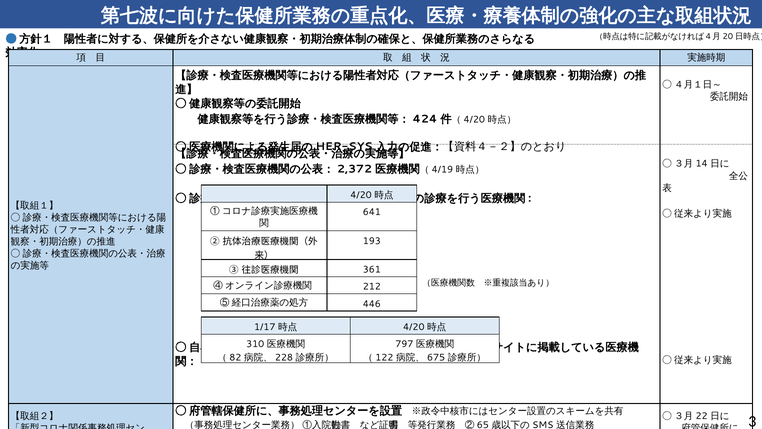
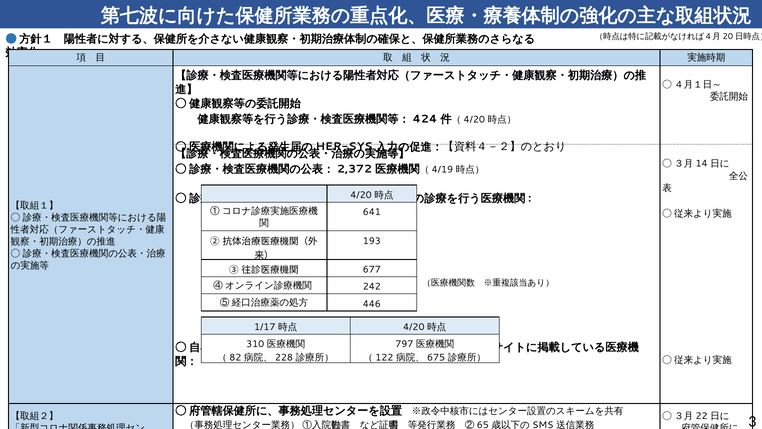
361: 361 -> 677
212: 212 -> 242
